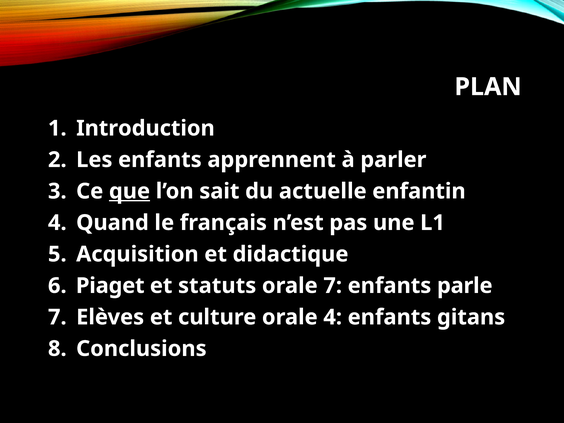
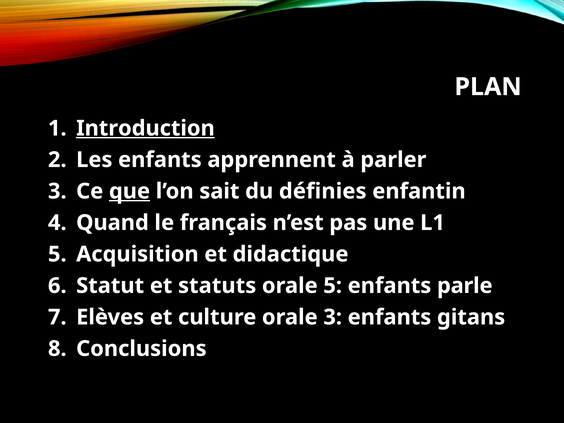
Introduction underline: none -> present
actuelle: actuelle -> définies
Piaget: Piaget -> Statut
orale 7: 7 -> 5
orale 4: 4 -> 3
